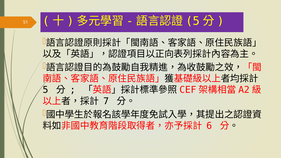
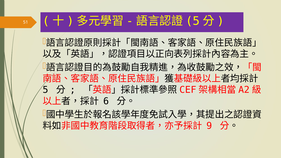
7: 7 -> 6
6: 6 -> 9
